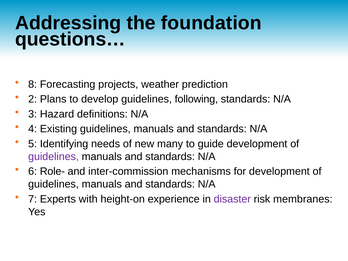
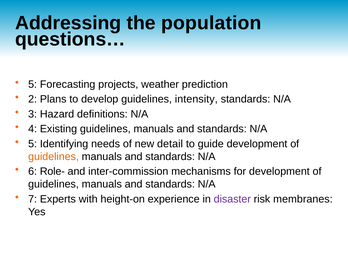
foundation: foundation -> population
8 at (33, 84): 8 -> 5
following: following -> intensity
many: many -> detail
guidelines at (54, 157) colour: purple -> orange
